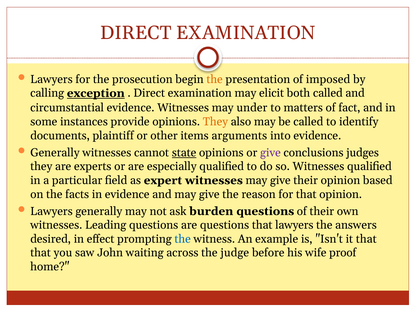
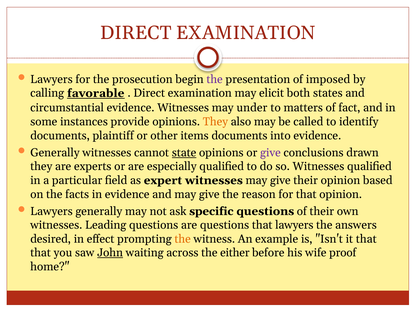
the at (215, 79) colour: orange -> purple
exception: exception -> favorable
both called: called -> states
items arguments: arguments -> documents
judges: judges -> drawn
burden: burden -> specific
the at (183, 239) colour: blue -> orange
John underline: none -> present
judge: judge -> either
